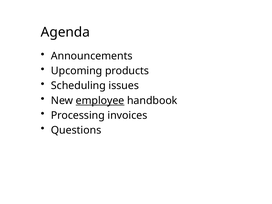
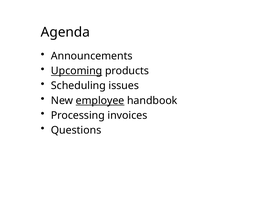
Upcoming underline: none -> present
